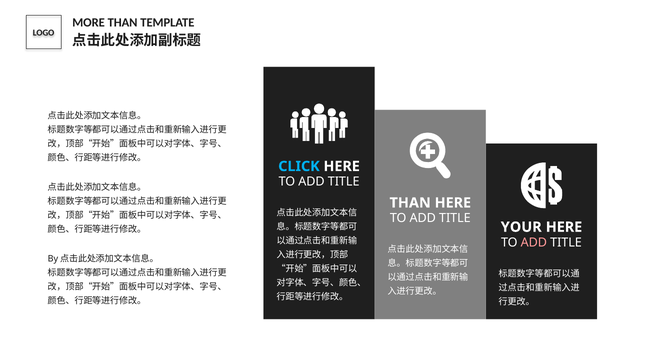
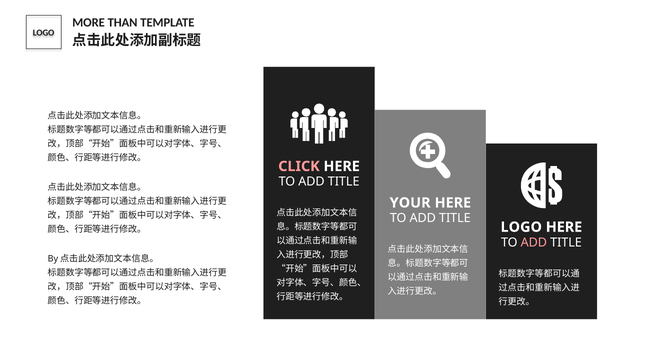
CLICK colour: light blue -> pink
THAN at (410, 203): THAN -> YOUR
YOUR at (521, 227): YOUR -> LOGO
